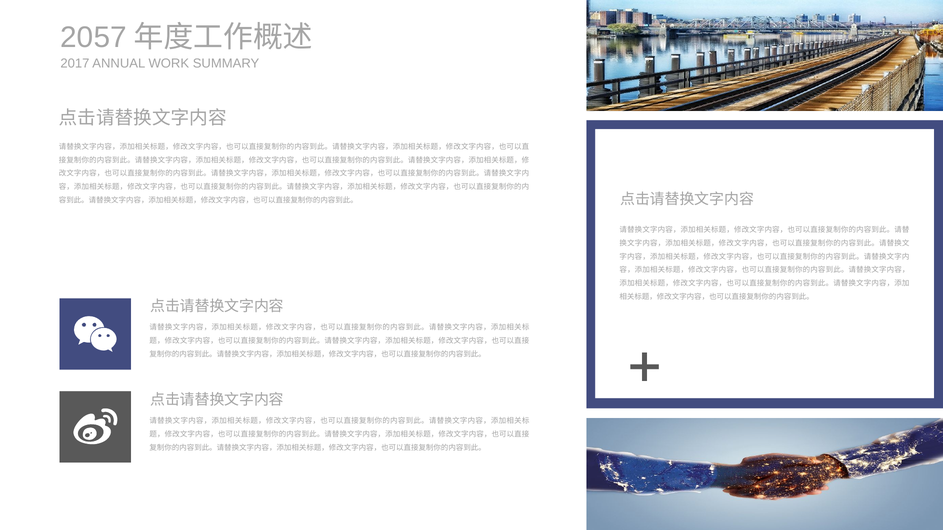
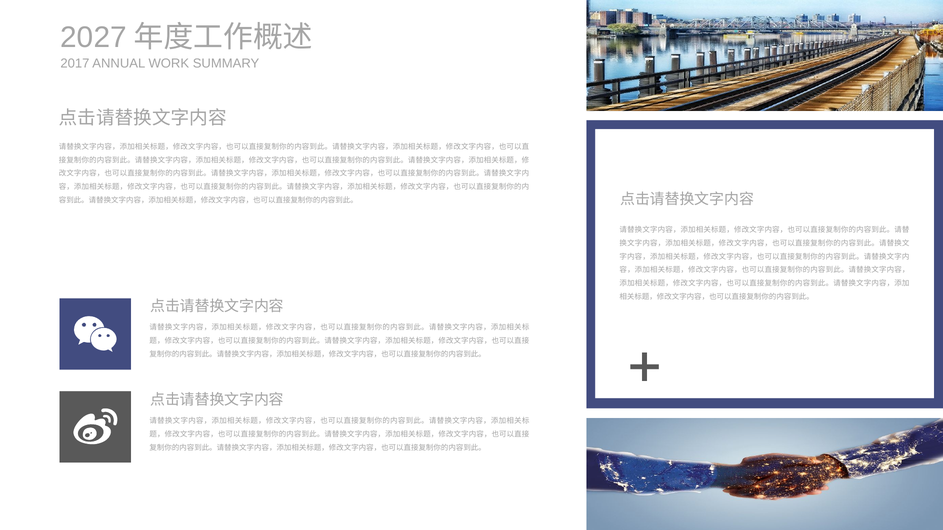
2057: 2057 -> 2027
